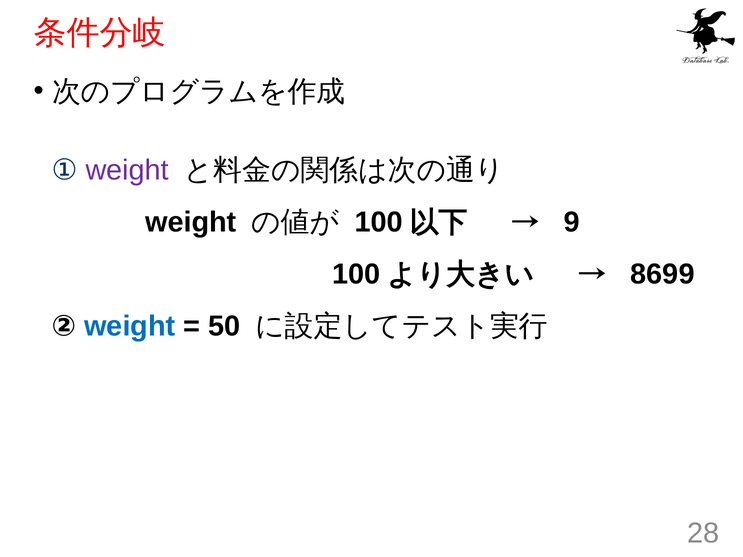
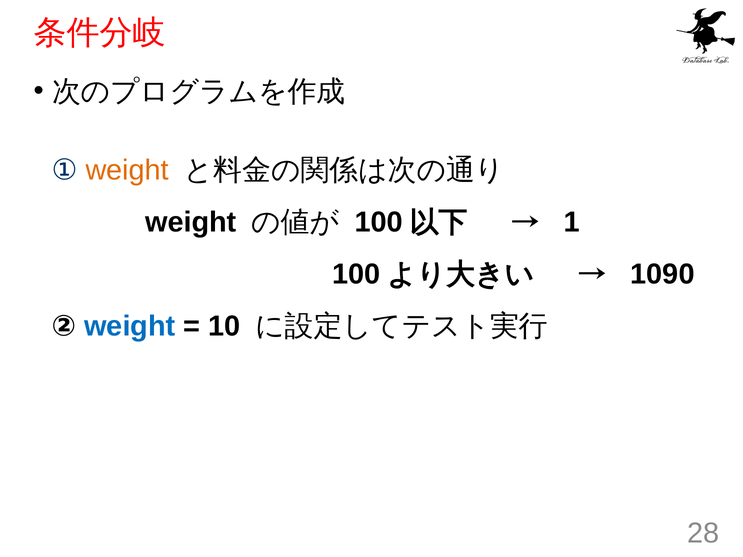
weight at (127, 170) colour: purple -> orange
9: 9 -> 1
8699: 8699 -> 1090
50: 50 -> 10
